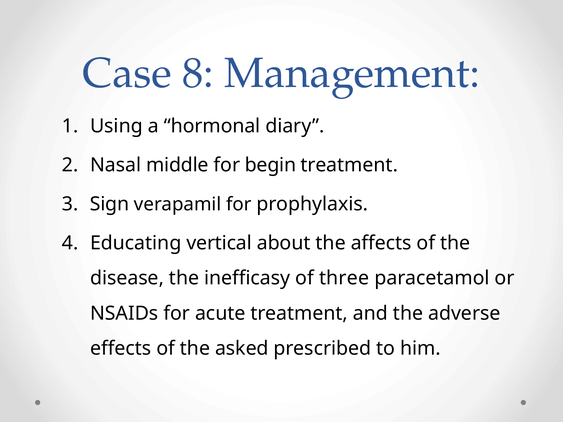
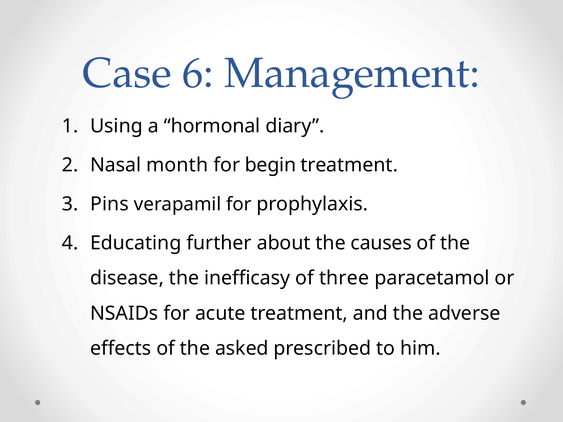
8: 8 -> 6
middle: middle -> month
Sign: Sign -> Pins
vertical: vertical -> further
affects: affects -> causes
